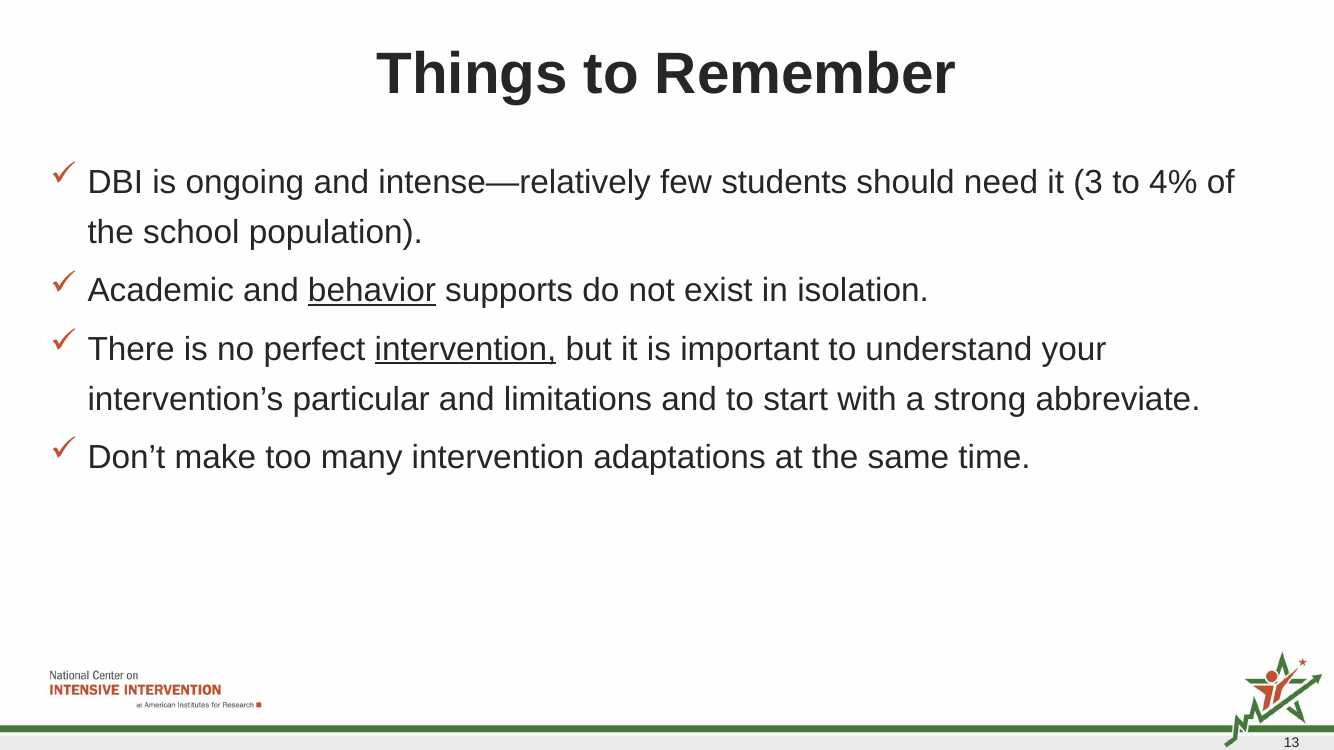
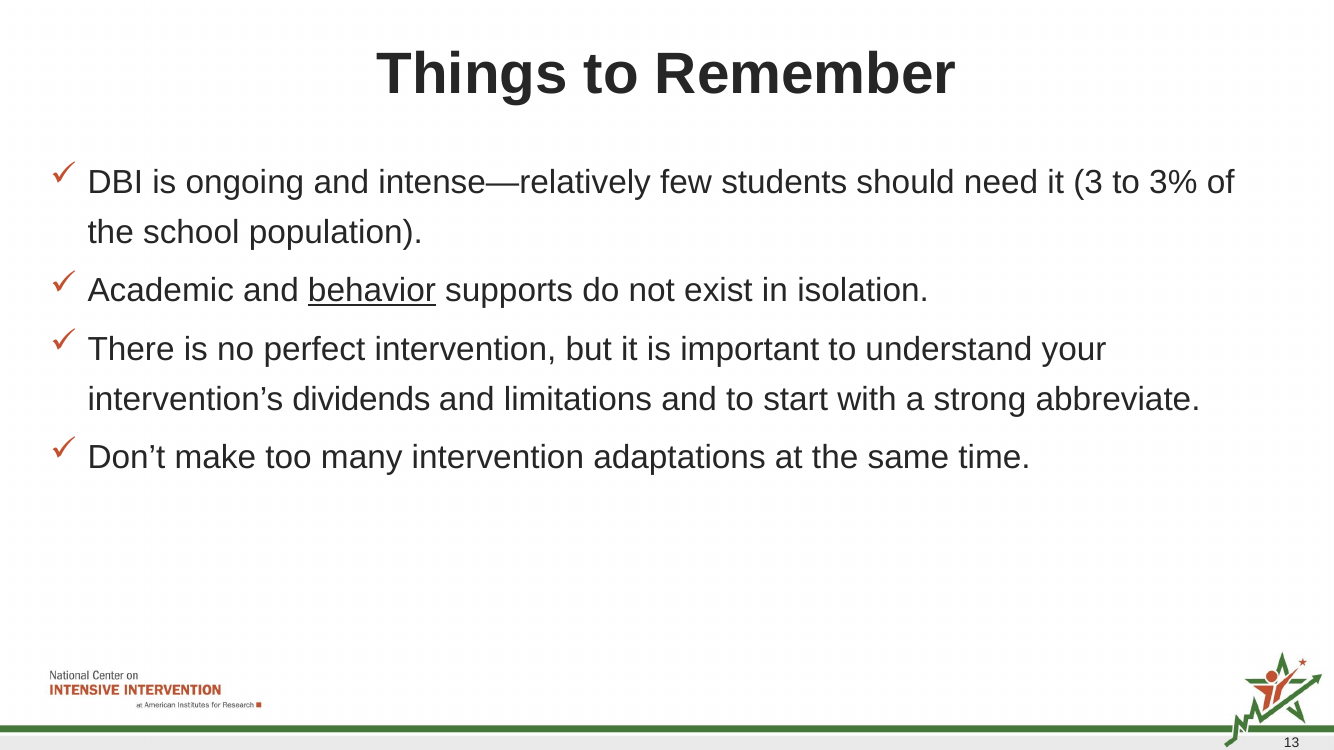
4%: 4% -> 3%
intervention at (466, 349) underline: present -> none
particular: particular -> dividends
